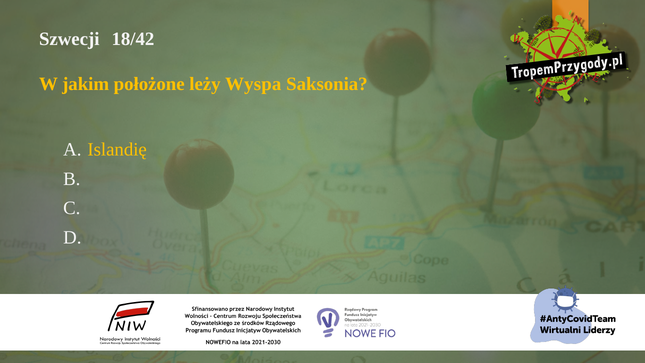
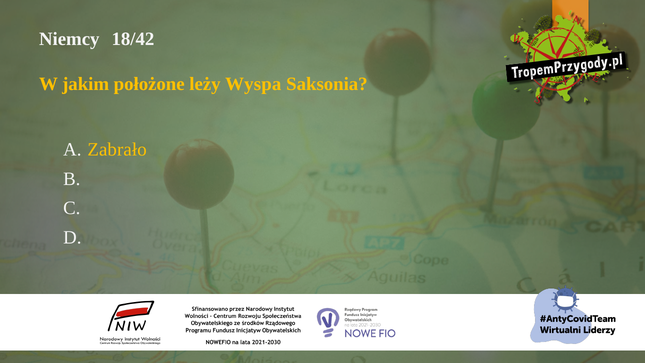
Szwecji: Szwecji -> Niemcy
Islandię: Islandię -> Zabrało
